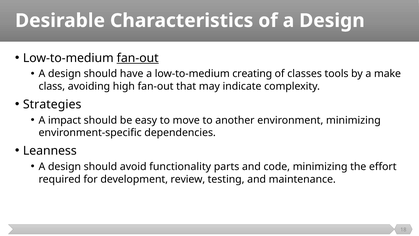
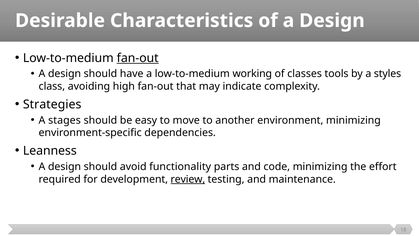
creating: creating -> working
make: make -> styles
impact: impact -> stages
review underline: none -> present
